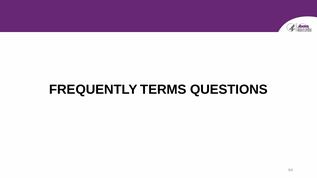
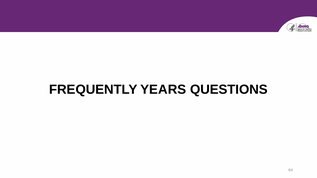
TERMS: TERMS -> YEARS
